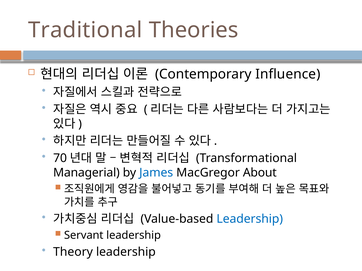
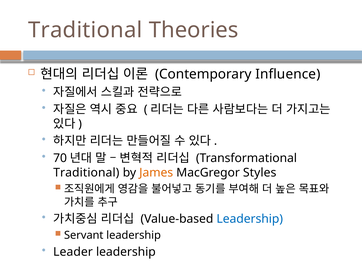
Managerial at (86, 173): Managerial -> Traditional
James colour: blue -> orange
About: About -> Styles
Theory: Theory -> Leader
